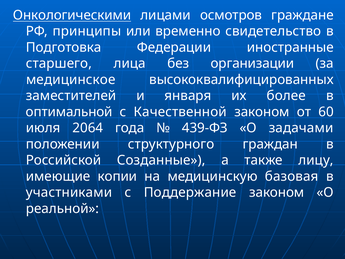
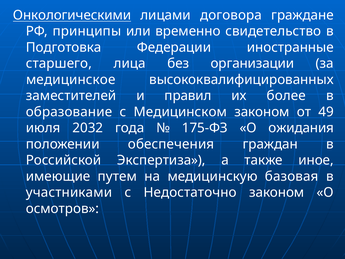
осмотров: осмотров -> договора
января: января -> правил
оптимальной: оптимальной -> образование
Качественной: Качественной -> Медицинском
60: 60 -> 49
2064: 2064 -> 2032
439-ФЗ: 439-ФЗ -> 175-ФЗ
задачами: задачами -> ожидания
структурного: структурного -> обеспечения
Созданные: Созданные -> Экспертиза
лицу: лицу -> иное
копии: копии -> путем
Поддержание: Поддержание -> Недостаточно
реальной: реальной -> осмотров
